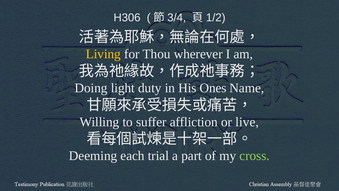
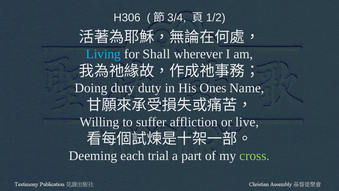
Living colour: yellow -> light blue
Thou: Thou -> Shall
Doing light: light -> duty
